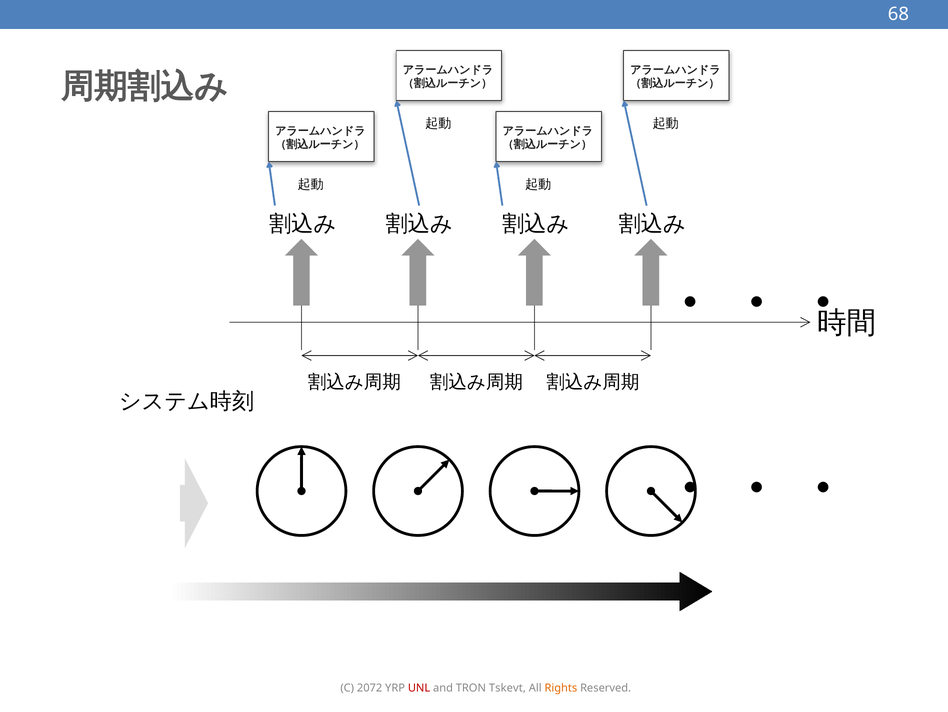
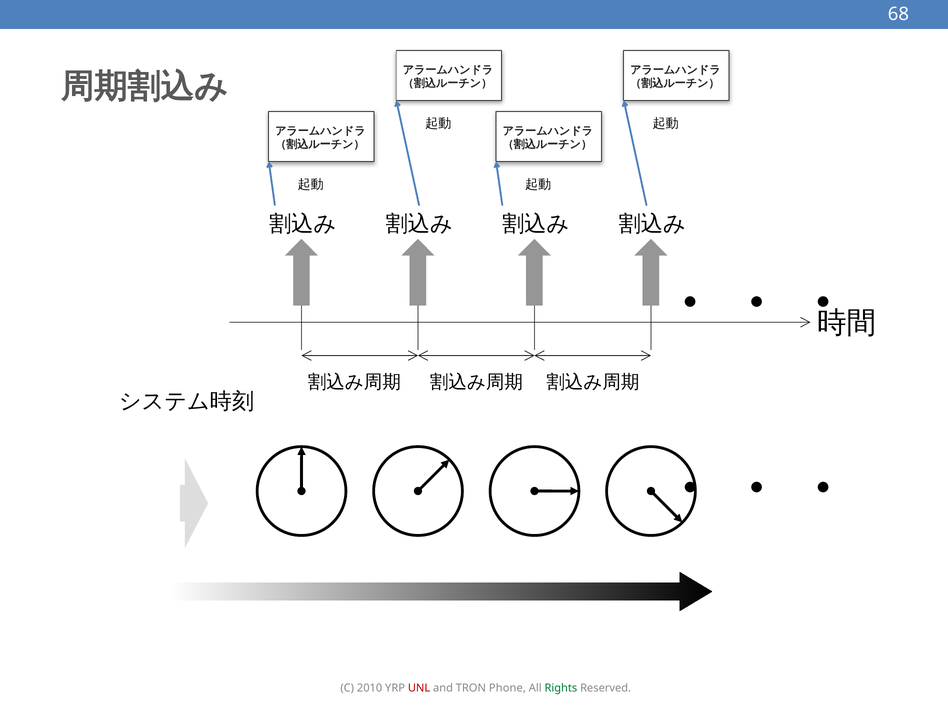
2072: 2072 -> 2010
Tskevt: Tskevt -> Phone
Rights colour: orange -> green
